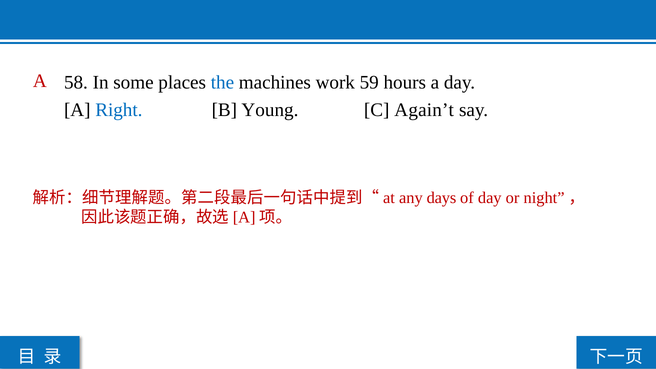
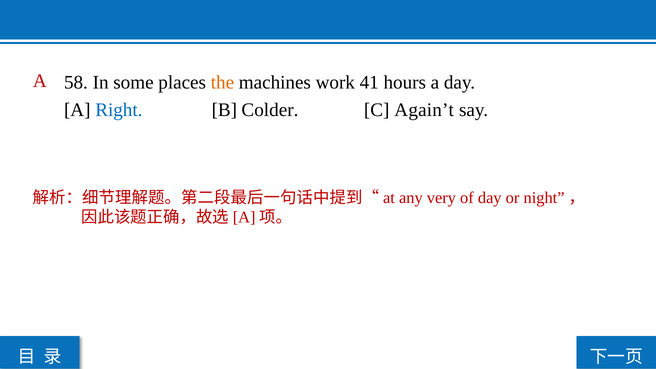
the colour: blue -> orange
59: 59 -> 41
Young: Young -> Colder
days: days -> very
